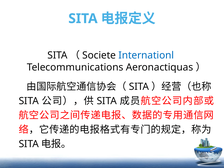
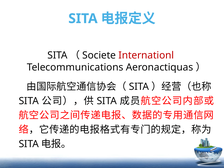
Internationl colour: blue -> red
